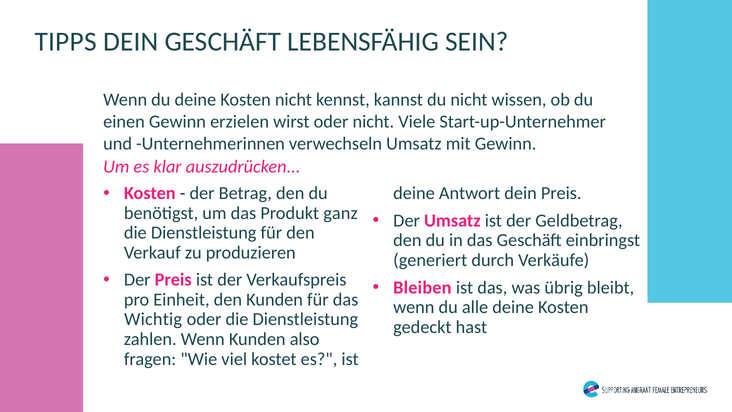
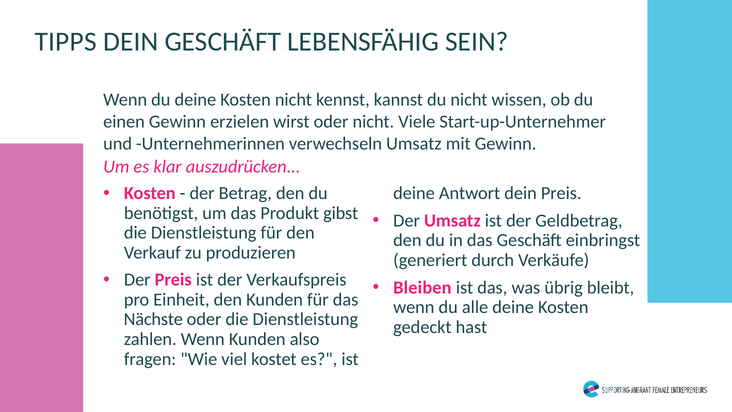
ganz: ganz -> gibst
Wichtig: Wichtig -> Nächste
